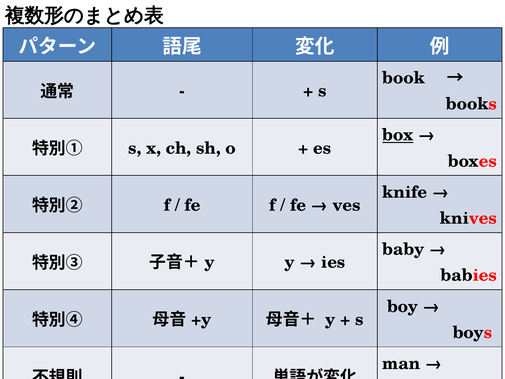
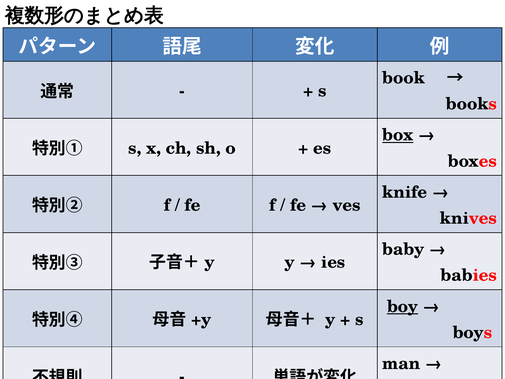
boy underline: none -> present
